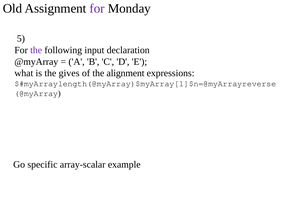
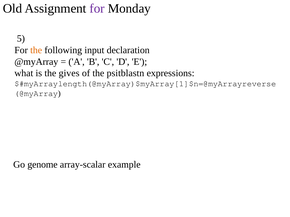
the at (36, 50) colour: purple -> orange
alignment: alignment -> psitblastn
specific: specific -> genome
